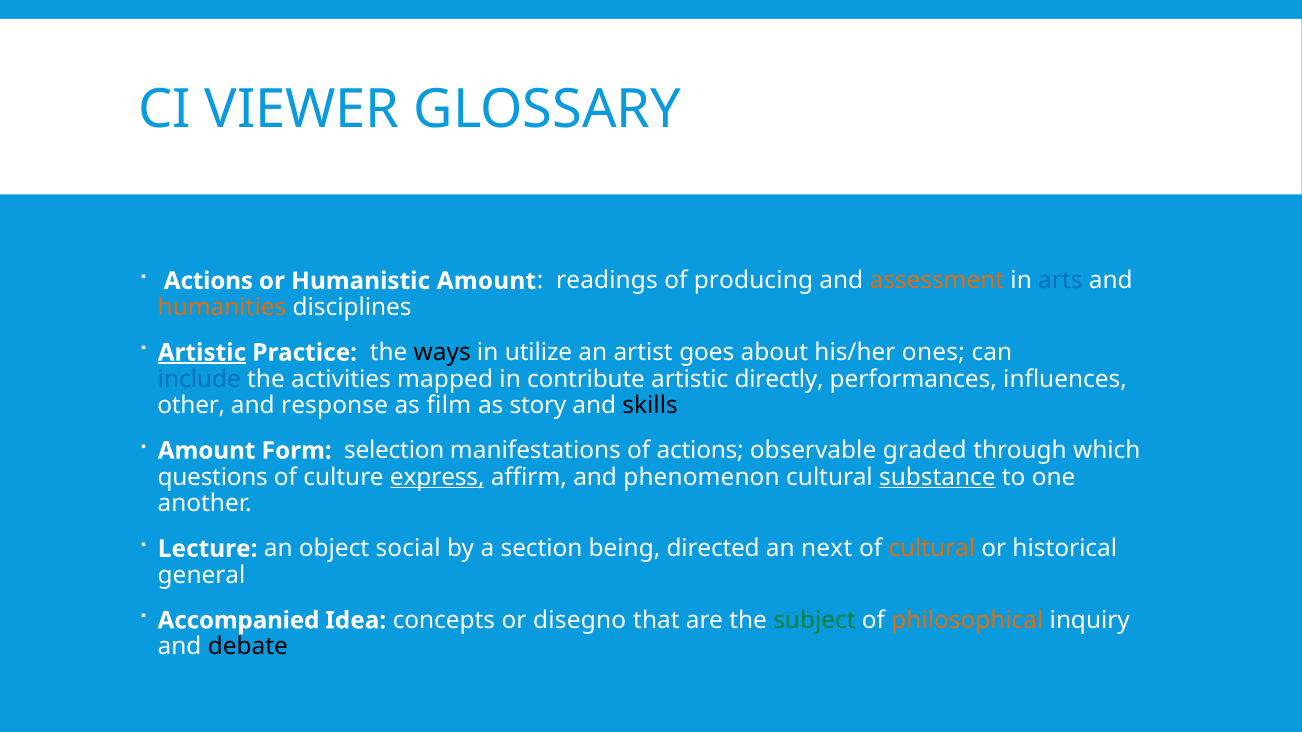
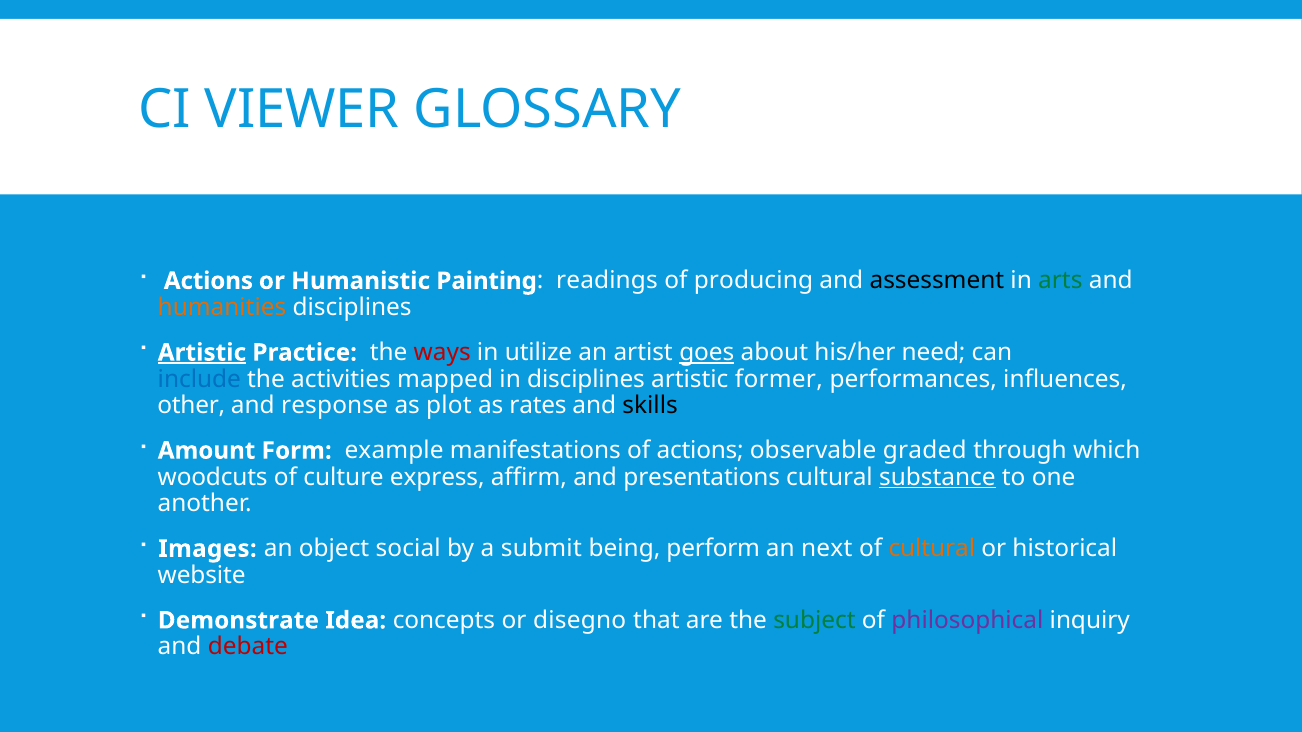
Humanistic Amount: Amount -> Painting
assessment colour: orange -> black
arts colour: blue -> green
ways colour: black -> red
goes underline: none -> present
ones: ones -> need
in contribute: contribute -> disciplines
directly: directly -> former
film: film -> plot
story: story -> rates
selection: selection -> example
questions: questions -> woodcuts
express underline: present -> none
phenomenon: phenomenon -> presentations
Lecture: Lecture -> Images
section: section -> submit
directed: directed -> perform
general: general -> website
Accompanied: Accompanied -> Demonstrate
philosophical colour: orange -> purple
debate colour: black -> red
